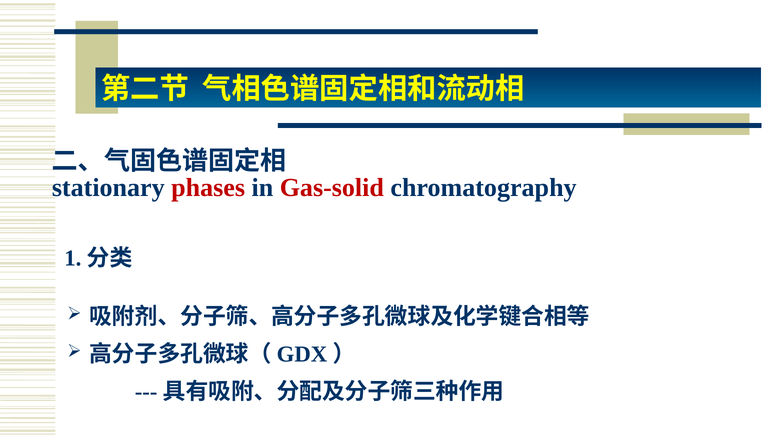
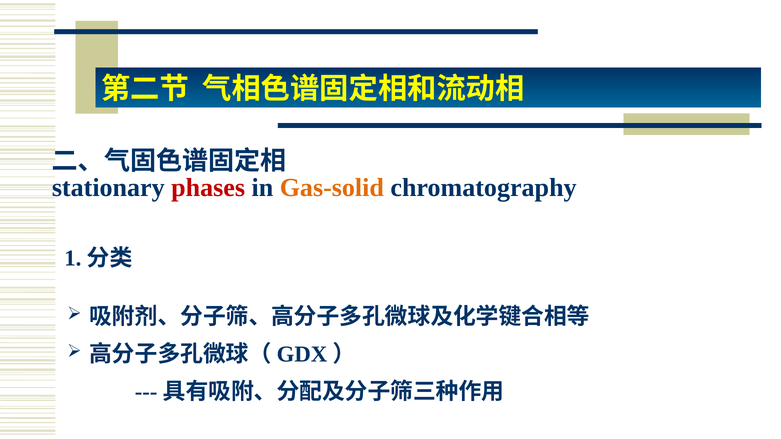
Gas-solid colour: red -> orange
